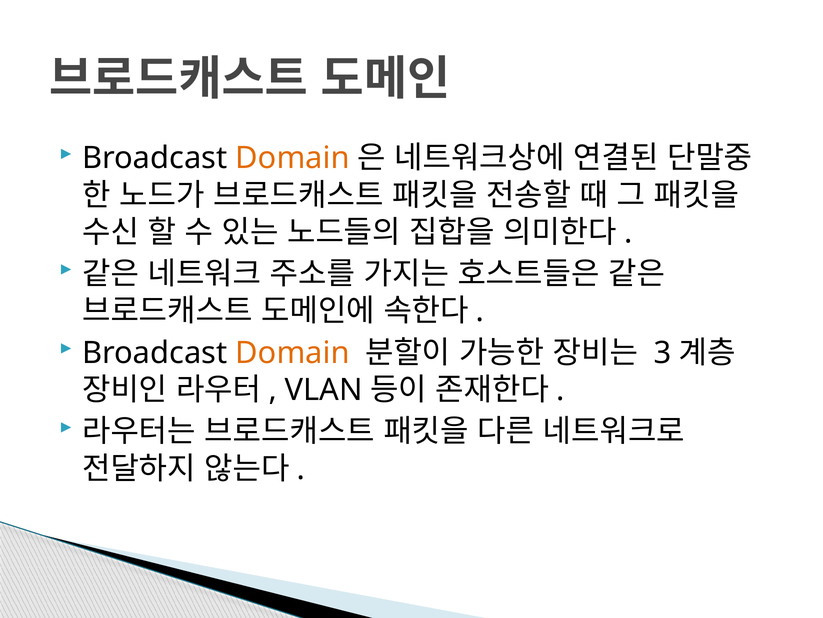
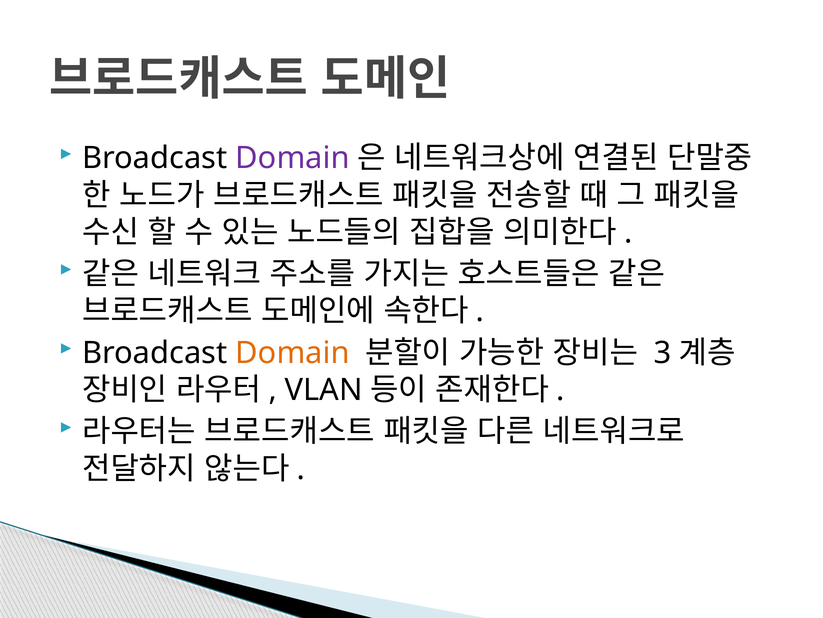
Domain at (293, 158) colour: orange -> purple
